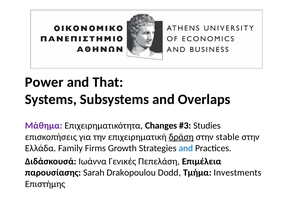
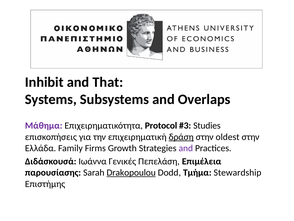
Power: Power -> Inhibit
Changes: Changes -> Protocol
stable: stable -> oldest
and at (186, 148) colour: blue -> purple
Drakopoulou underline: none -> present
Investments: Investments -> Stewardship
